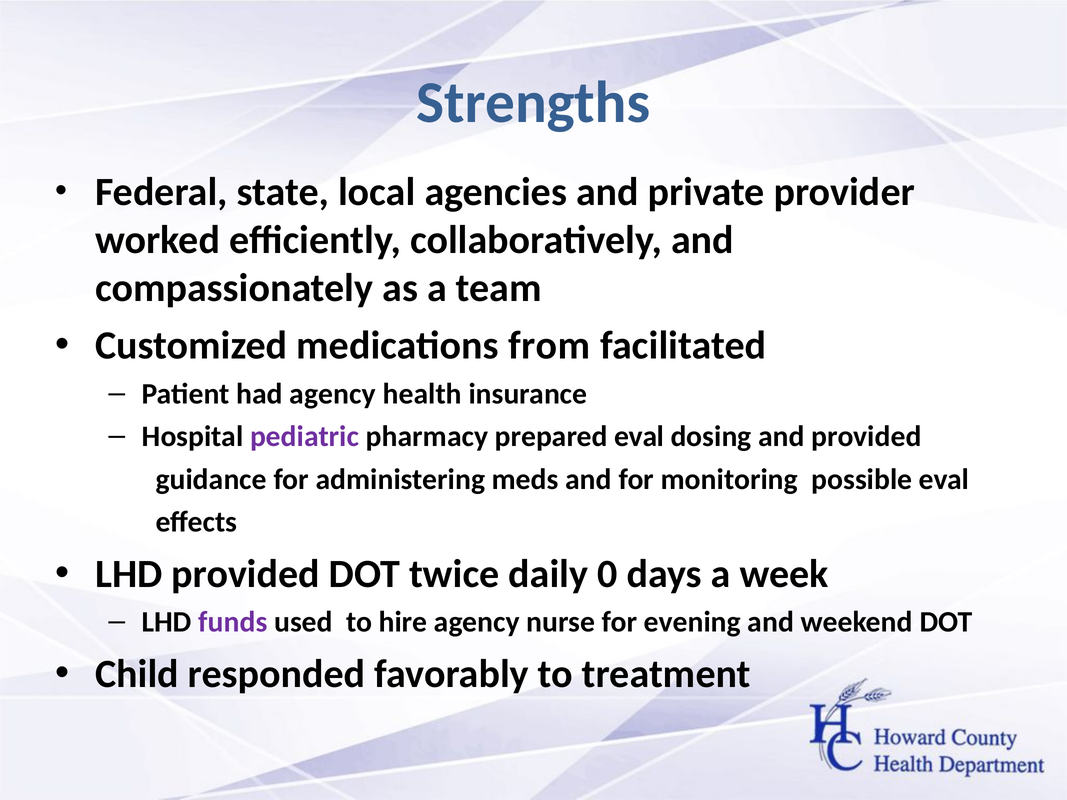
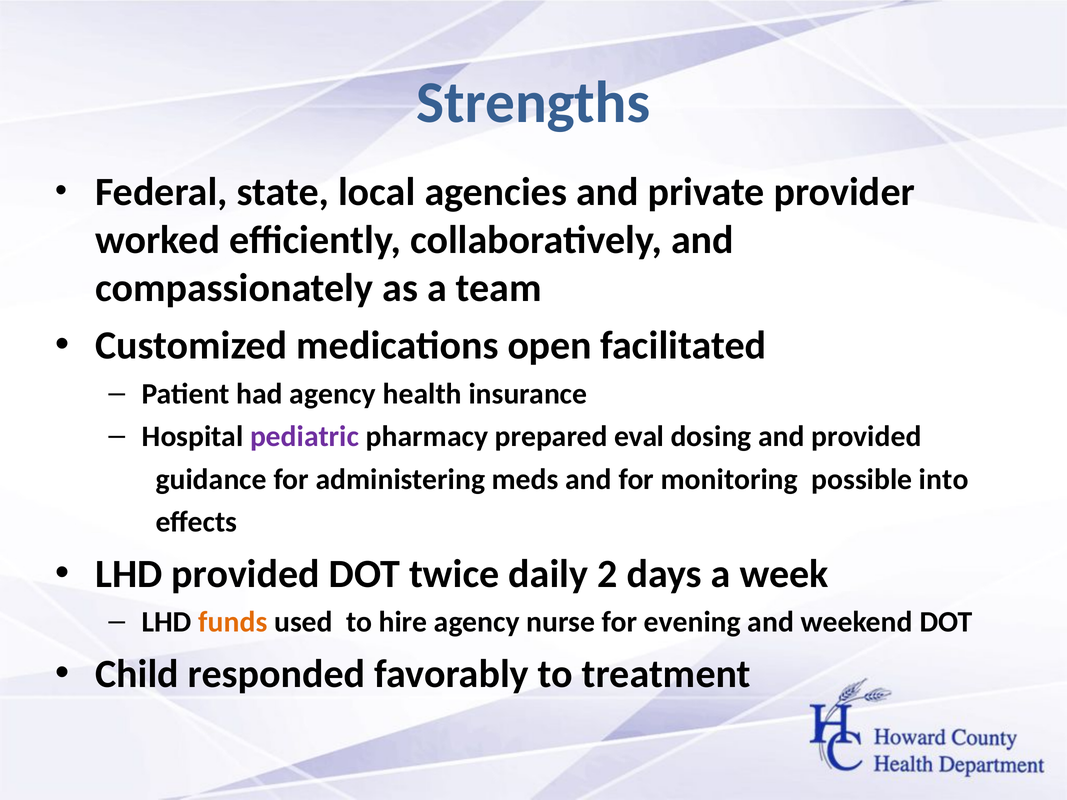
from: from -> open
possible eval: eval -> into
0: 0 -> 2
funds colour: purple -> orange
